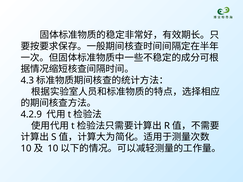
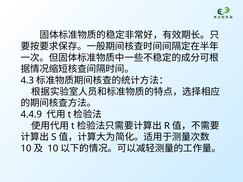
4.2.9: 4.2.9 -> 4.4.9
